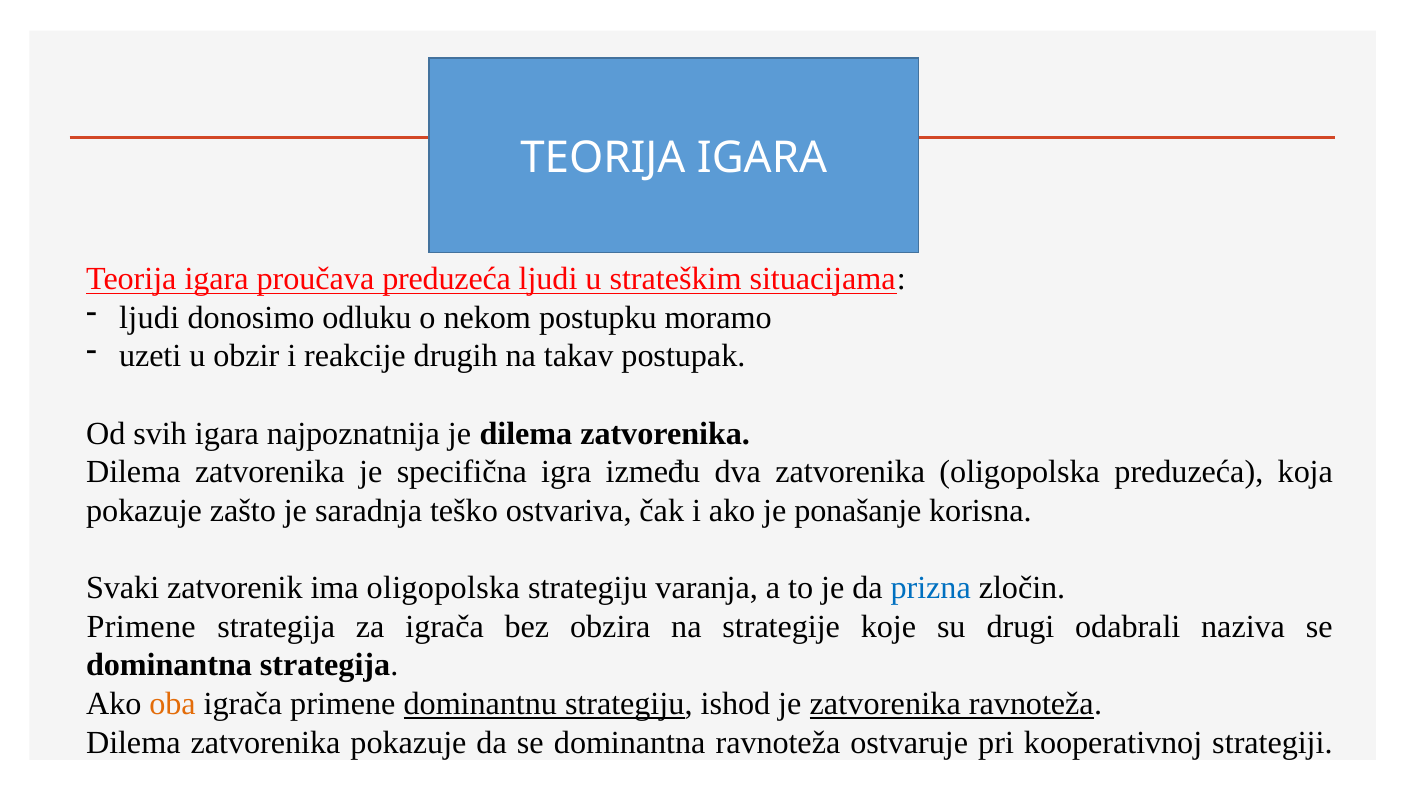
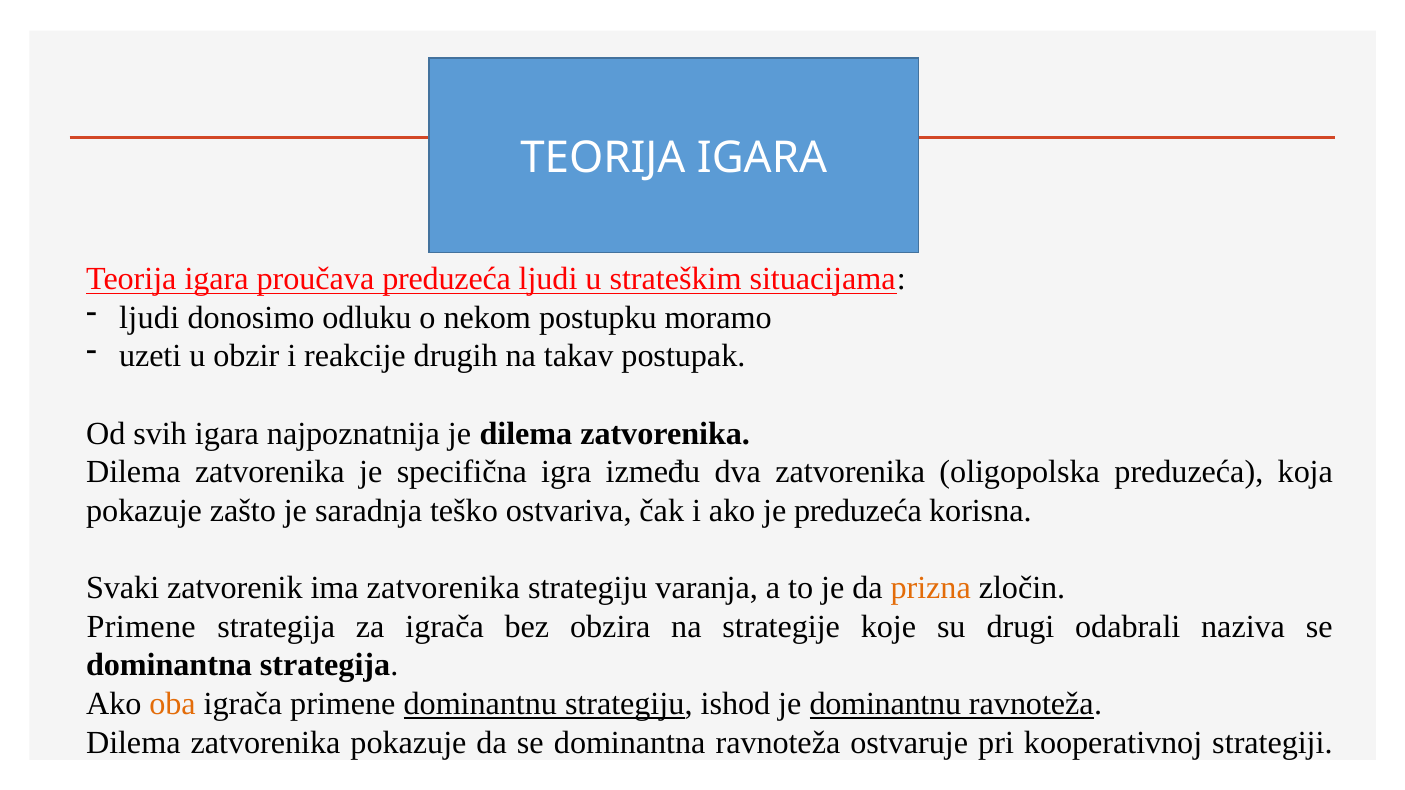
je ponašanje: ponašanje -> preduzeća
ima oligopolska: oligopolska -> zatvorenika
prizna colour: blue -> orange
je zatvorenika: zatvorenika -> dominantnu
